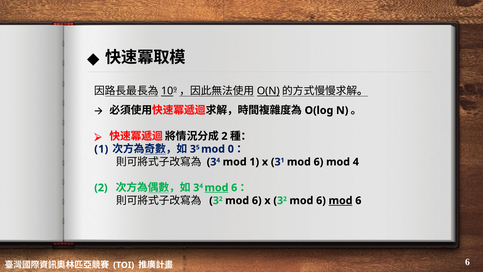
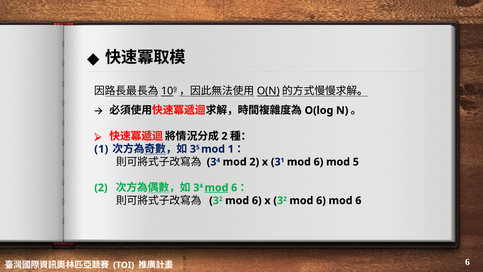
mod 0: 0 -> 1
mod 1: 1 -> 2
4: 4 -> 5
mod at (341, 200) underline: present -> none
